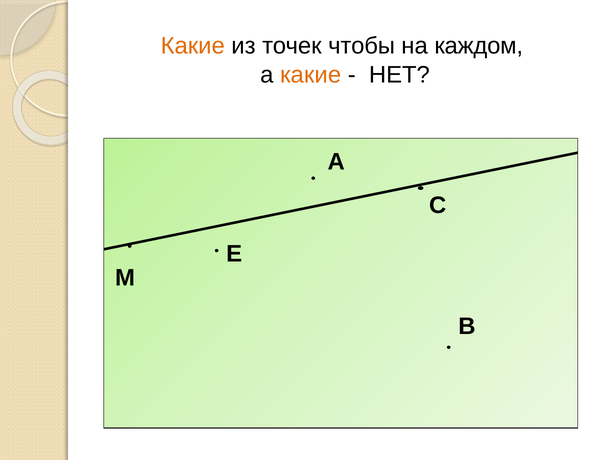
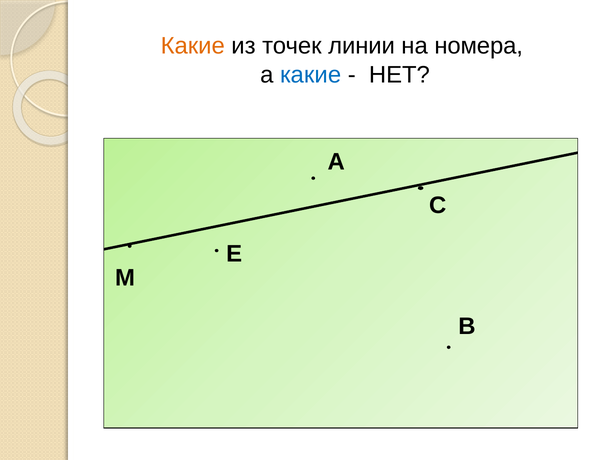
чтобы: чтобы -> линии
каждом: каждом -> номера
какие at (311, 75) colour: orange -> blue
